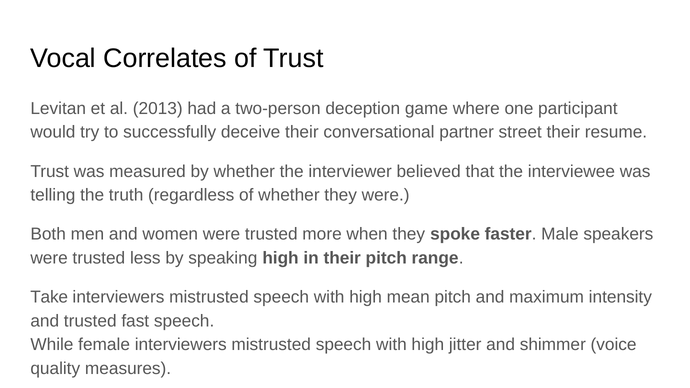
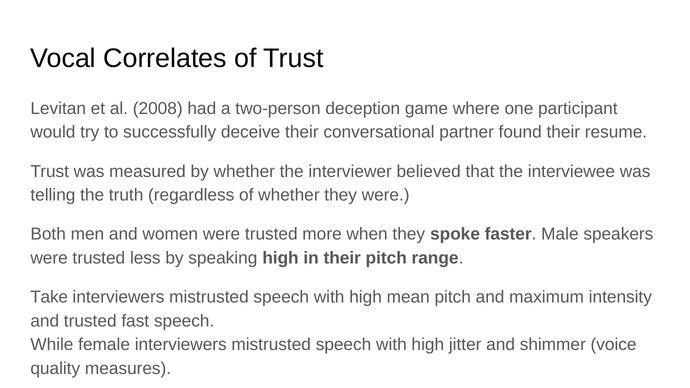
2013: 2013 -> 2008
street: street -> found
